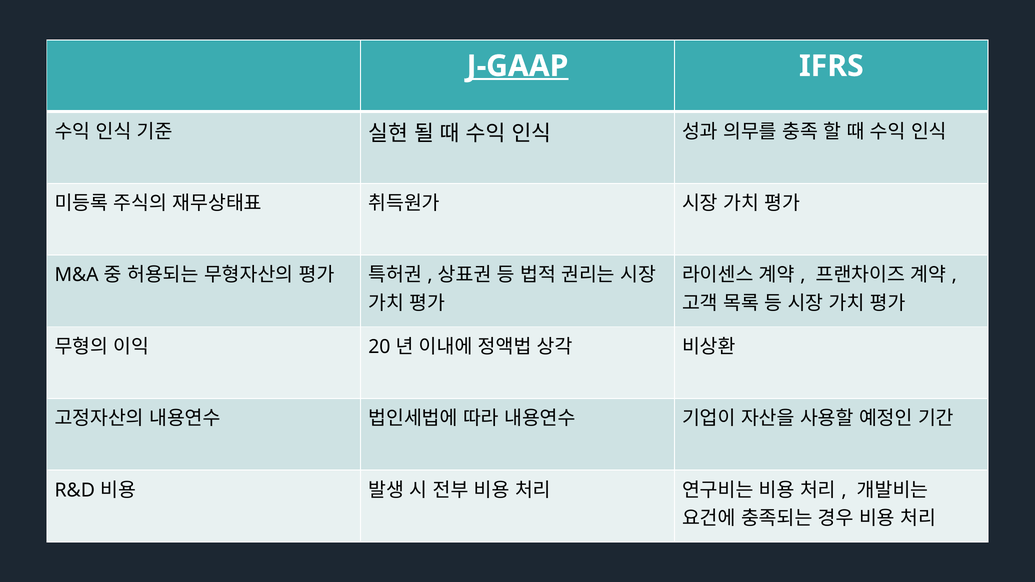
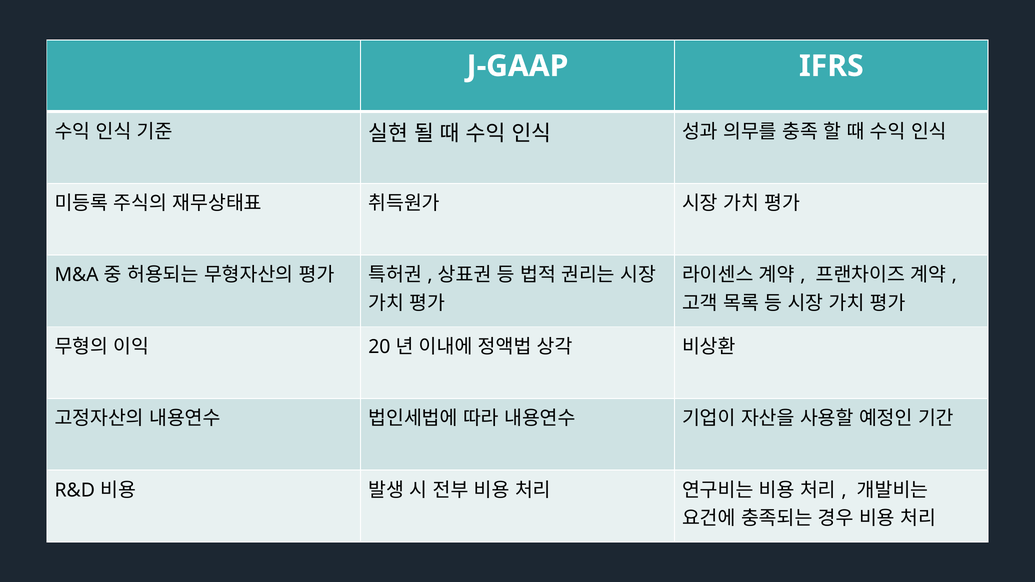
J-GAAP underline: present -> none
